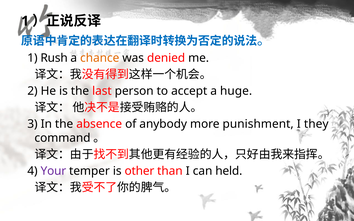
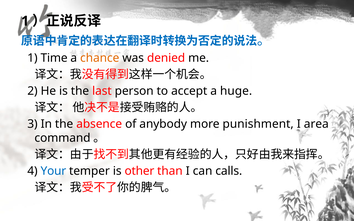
Rush: Rush -> Time
they: they -> area
Your colour: purple -> blue
held: held -> calls
